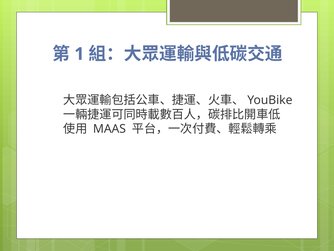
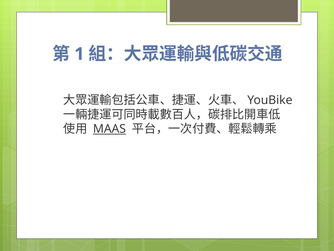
MAAS underline: none -> present
